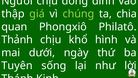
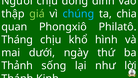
chúng colour: light green -> light blue
Thảnh: Thảnh -> Tháng
Tuyên: Tuyên -> Thảnh
